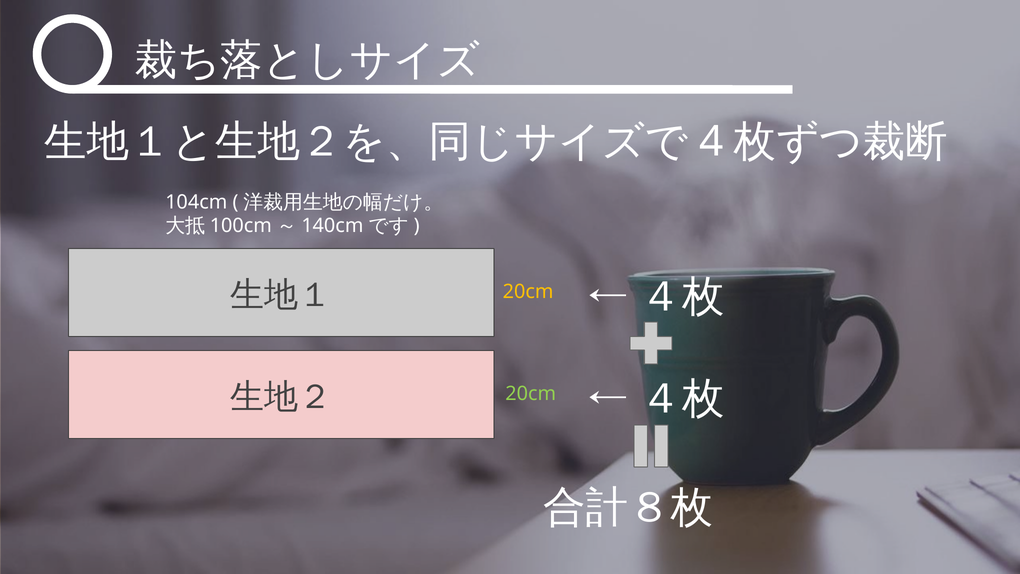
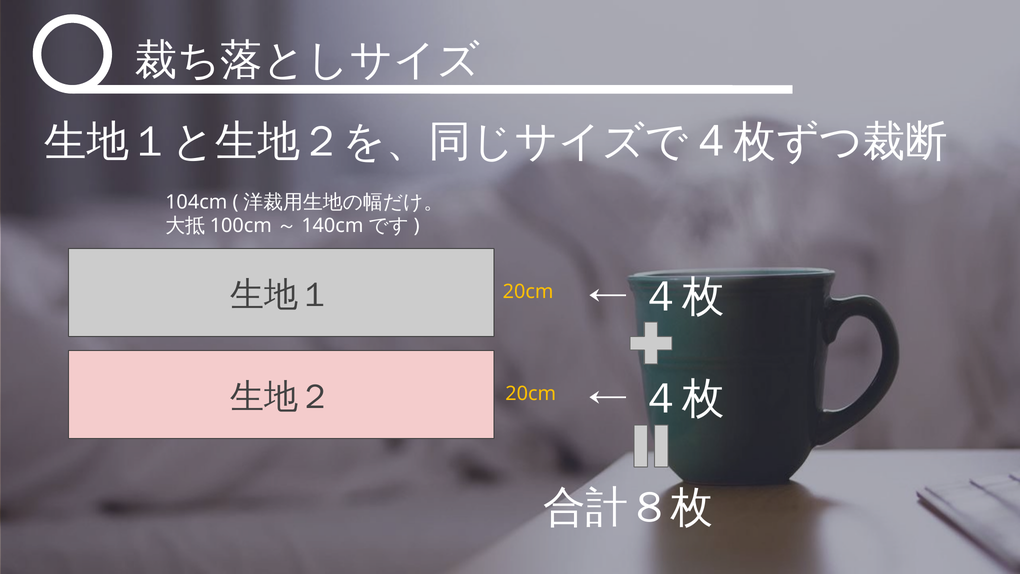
20cm at (531, 394) colour: light green -> yellow
